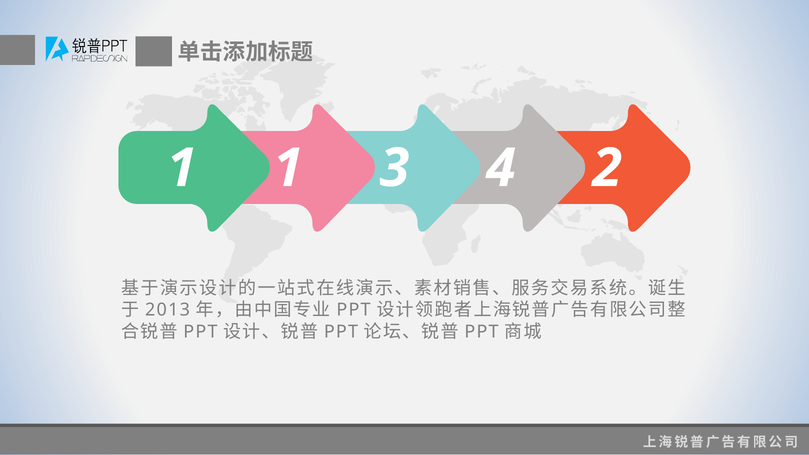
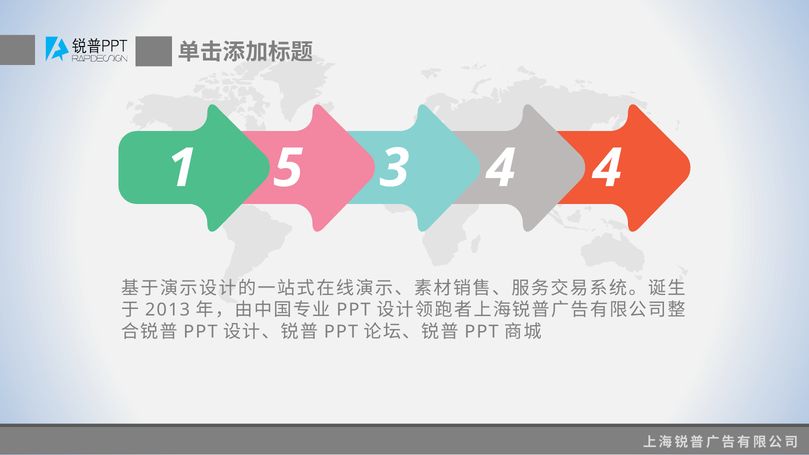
1 1: 1 -> 5
4 2: 2 -> 4
